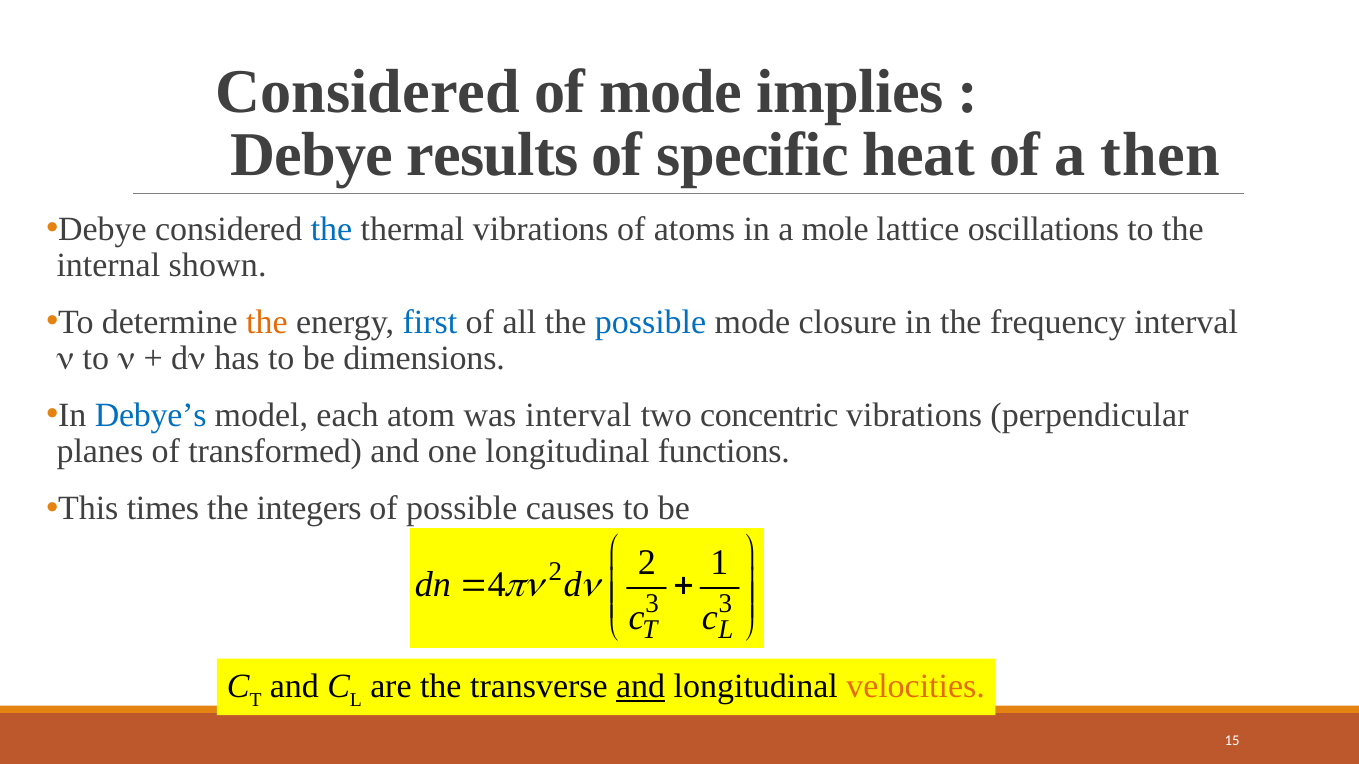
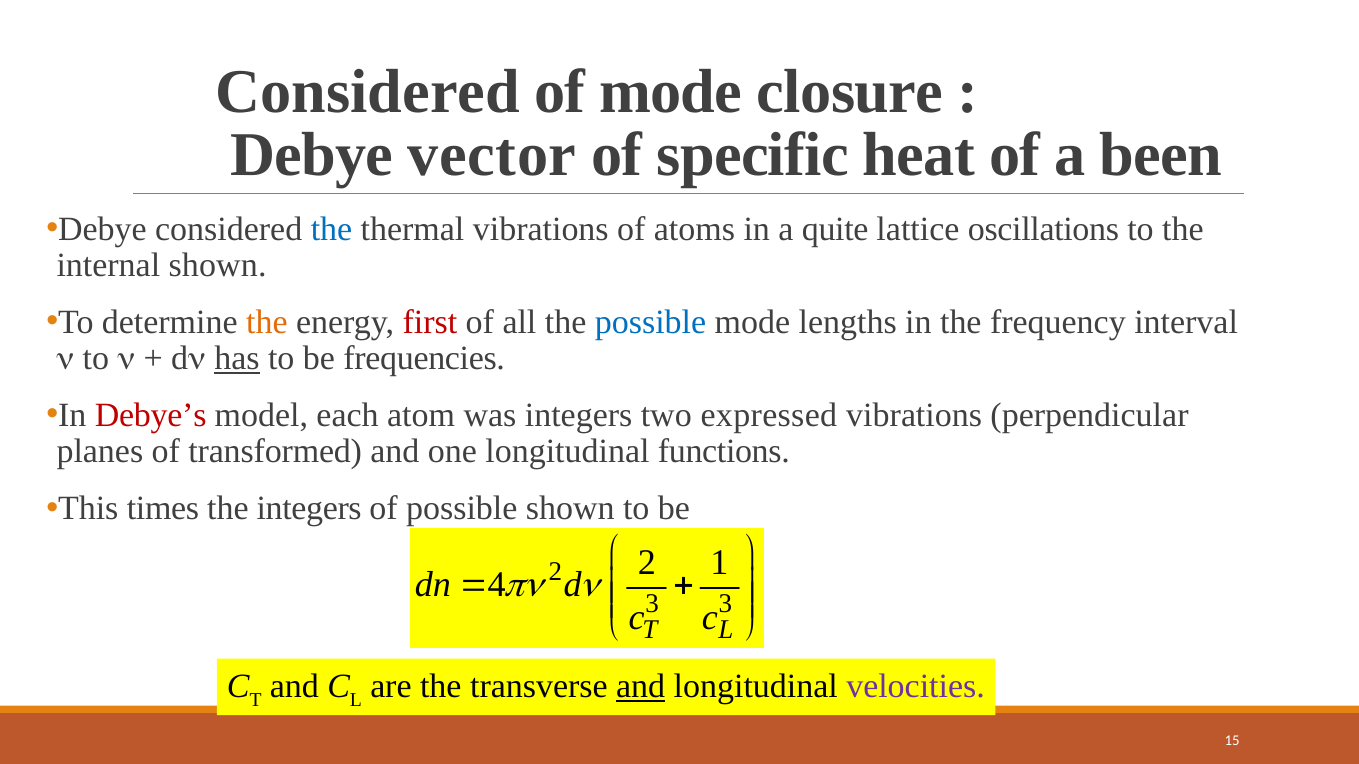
implies: implies -> closure
results: results -> vector
then: then -> been
mole: mole -> quite
first colour: blue -> red
closure: closure -> lengths
has underline: none -> present
dimensions: dimensions -> frequencies
Debye’s colour: blue -> red
was interval: interval -> integers
concentric: concentric -> expressed
possible causes: causes -> shown
velocities colour: orange -> purple
